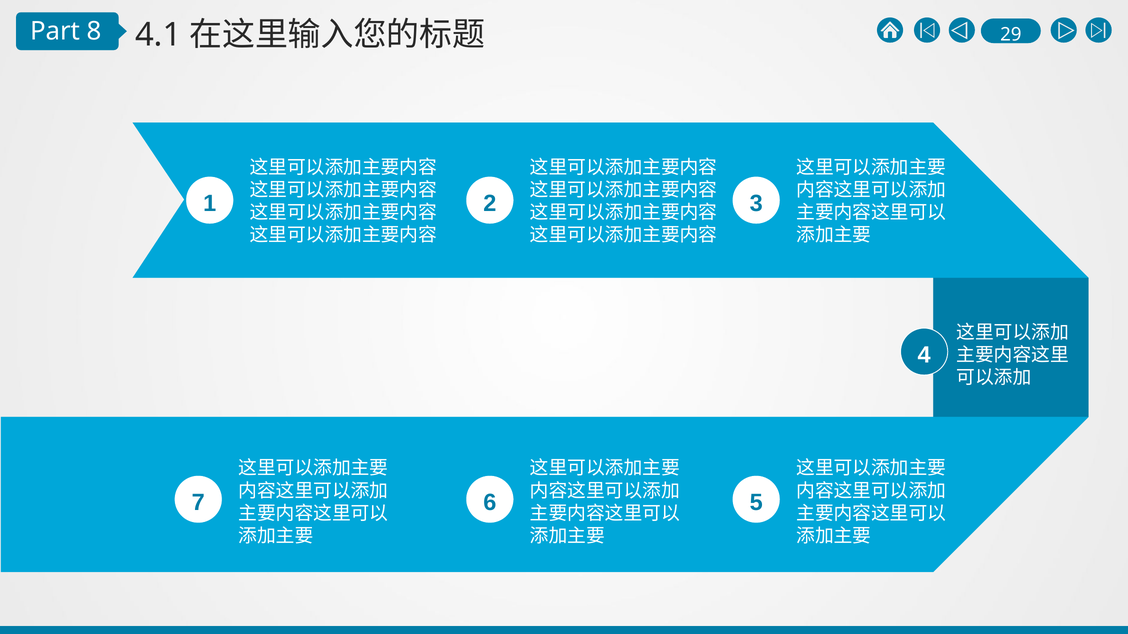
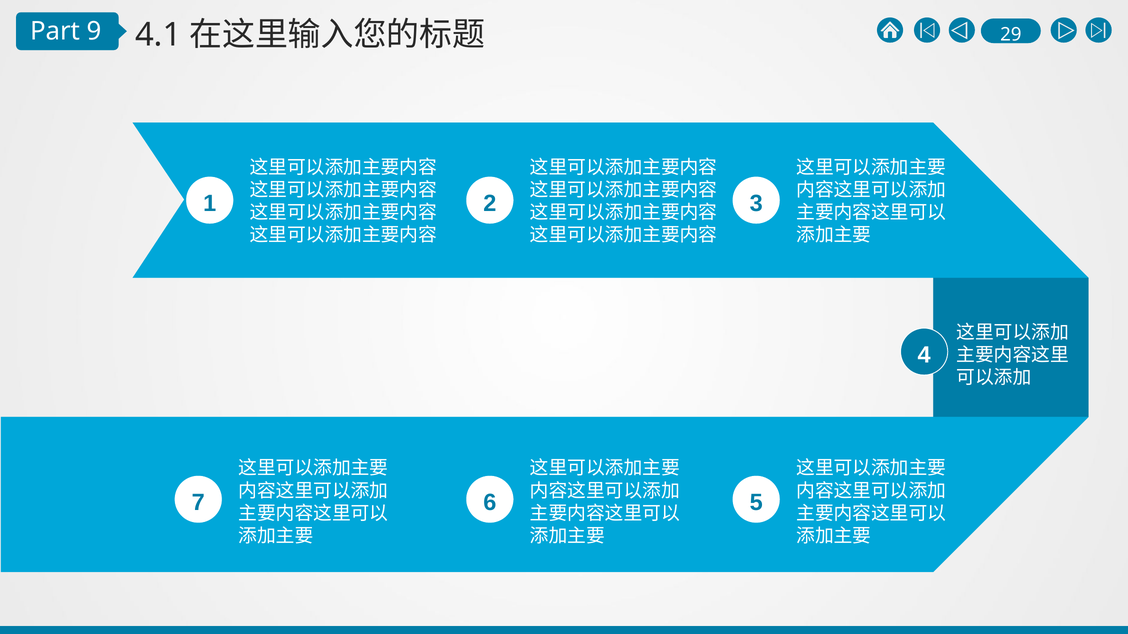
8: 8 -> 9
